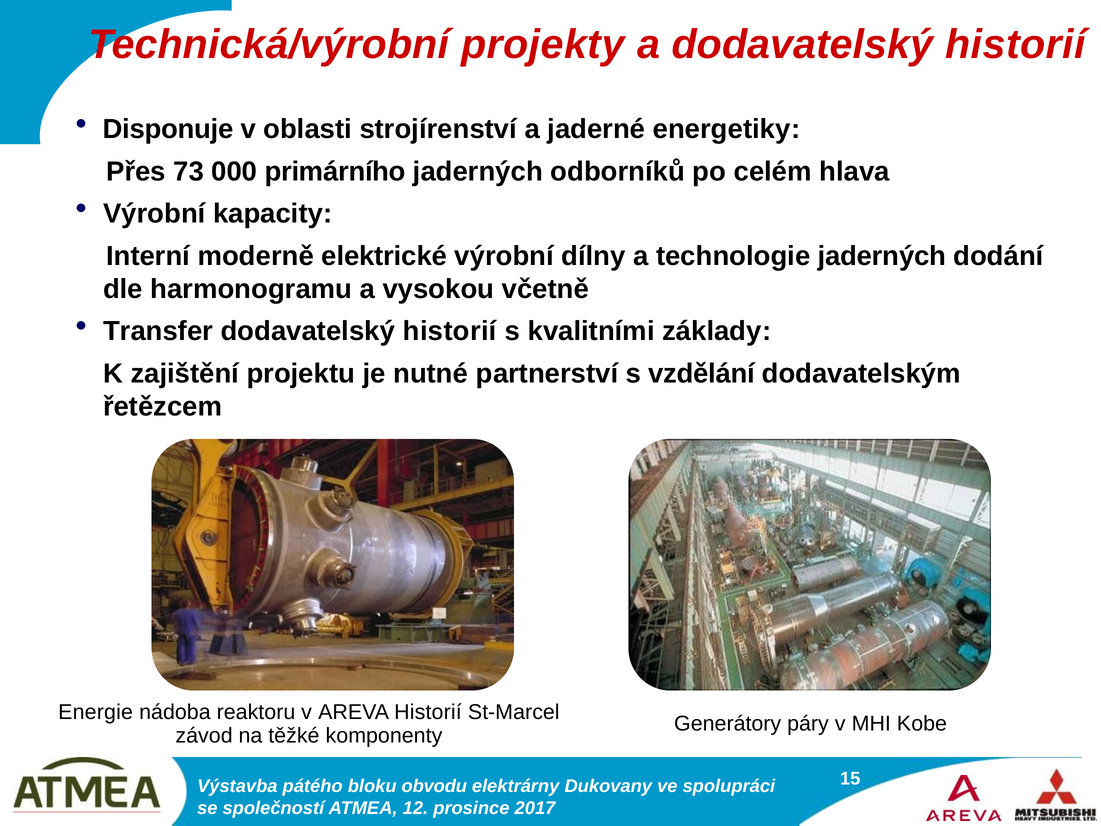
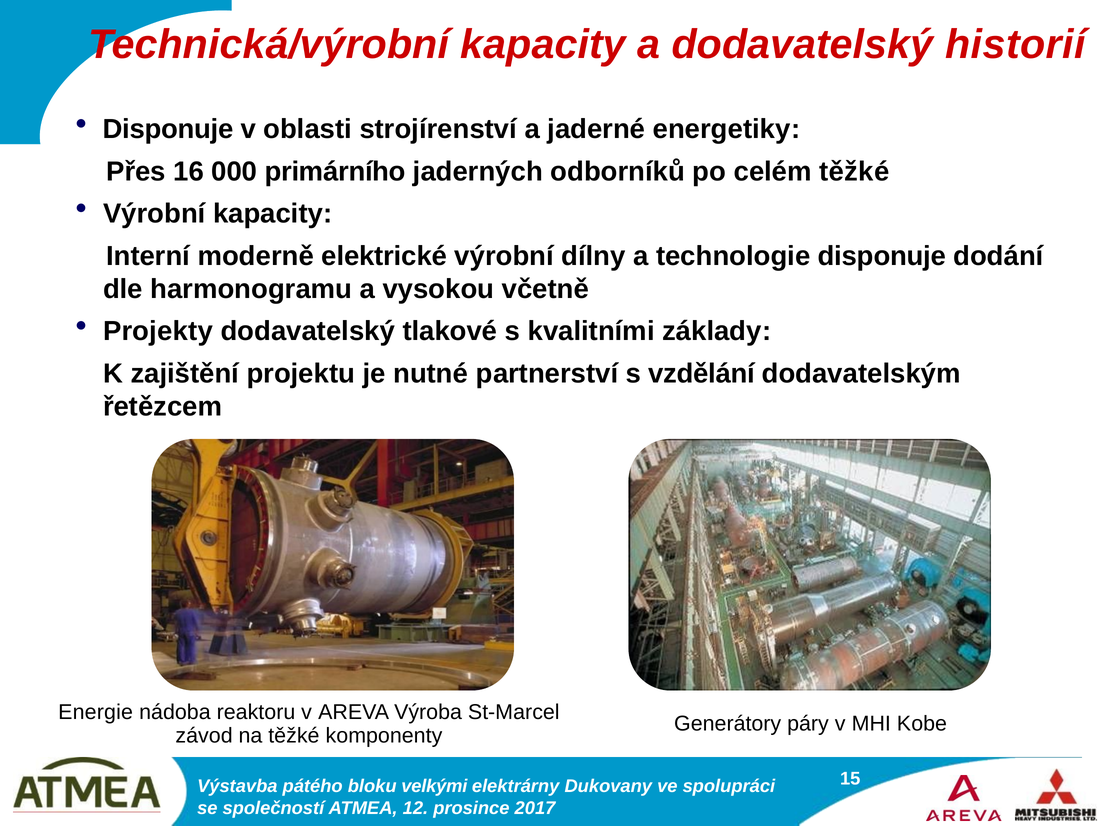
Technická/výrobní projekty: projekty -> kapacity
73: 73 -> 16
celém hlava: hlava -> těžké
technologie jaderných: jaderných -> disponuje
Transfer: Transfer -> Projekty
historií at (450, 331): historií -> tlakové
AREVA Historií: Historií -> Výroba
obvodu: obvodu -> velkými
